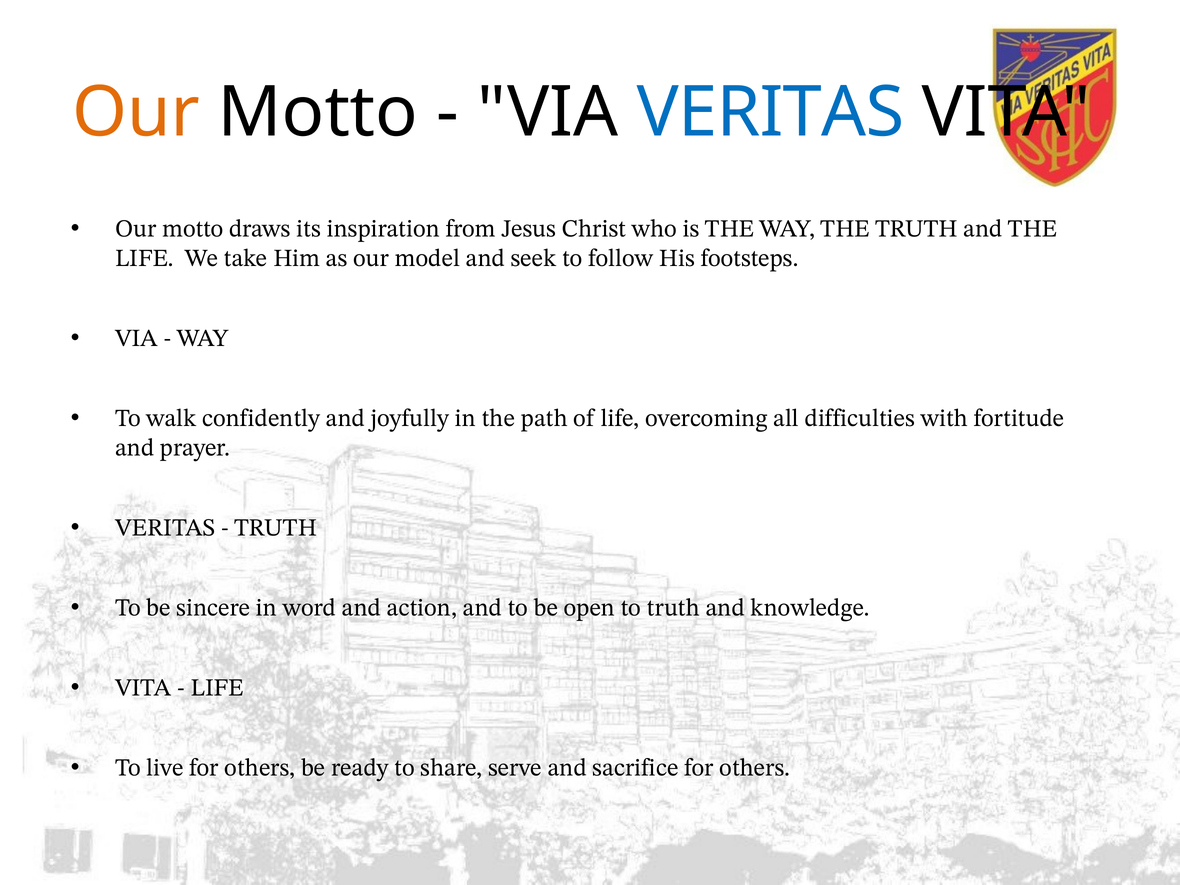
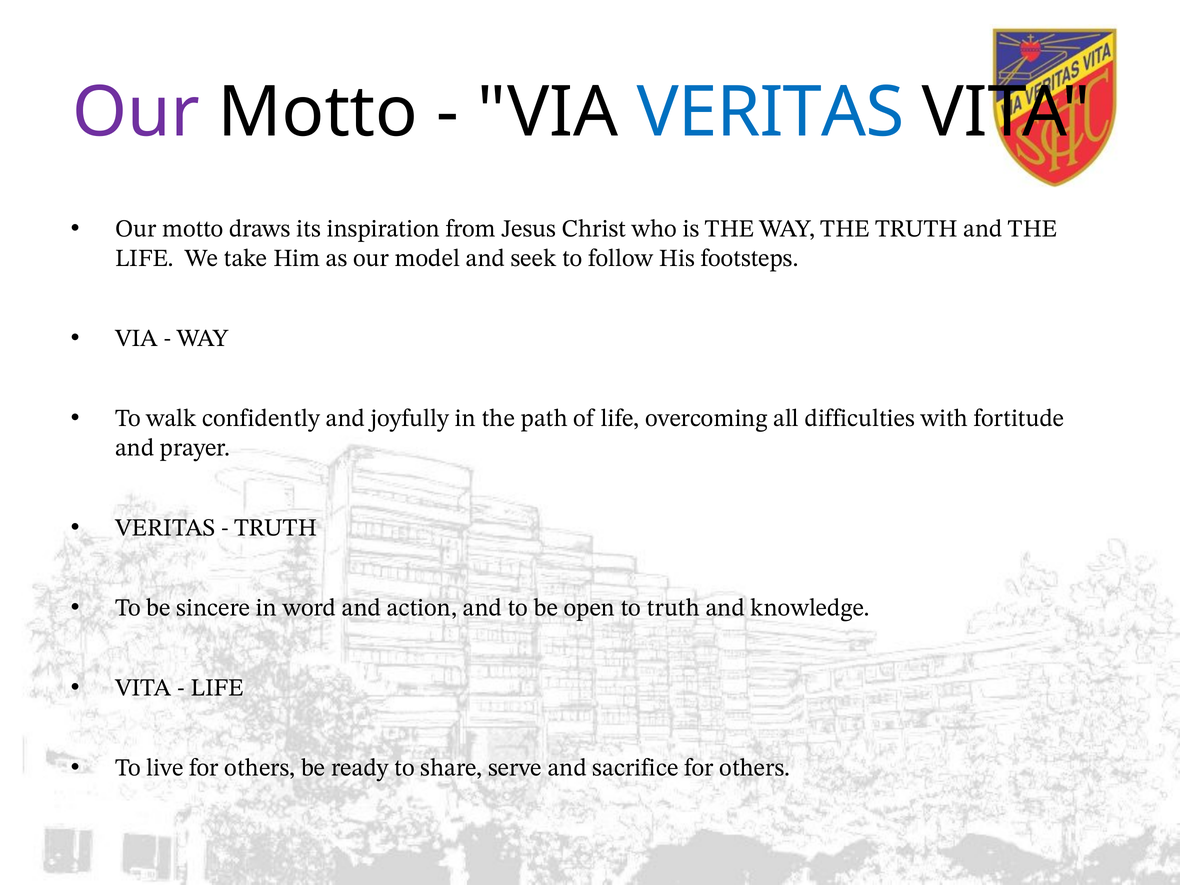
Our at (136, 112) colour: orange -> purple
